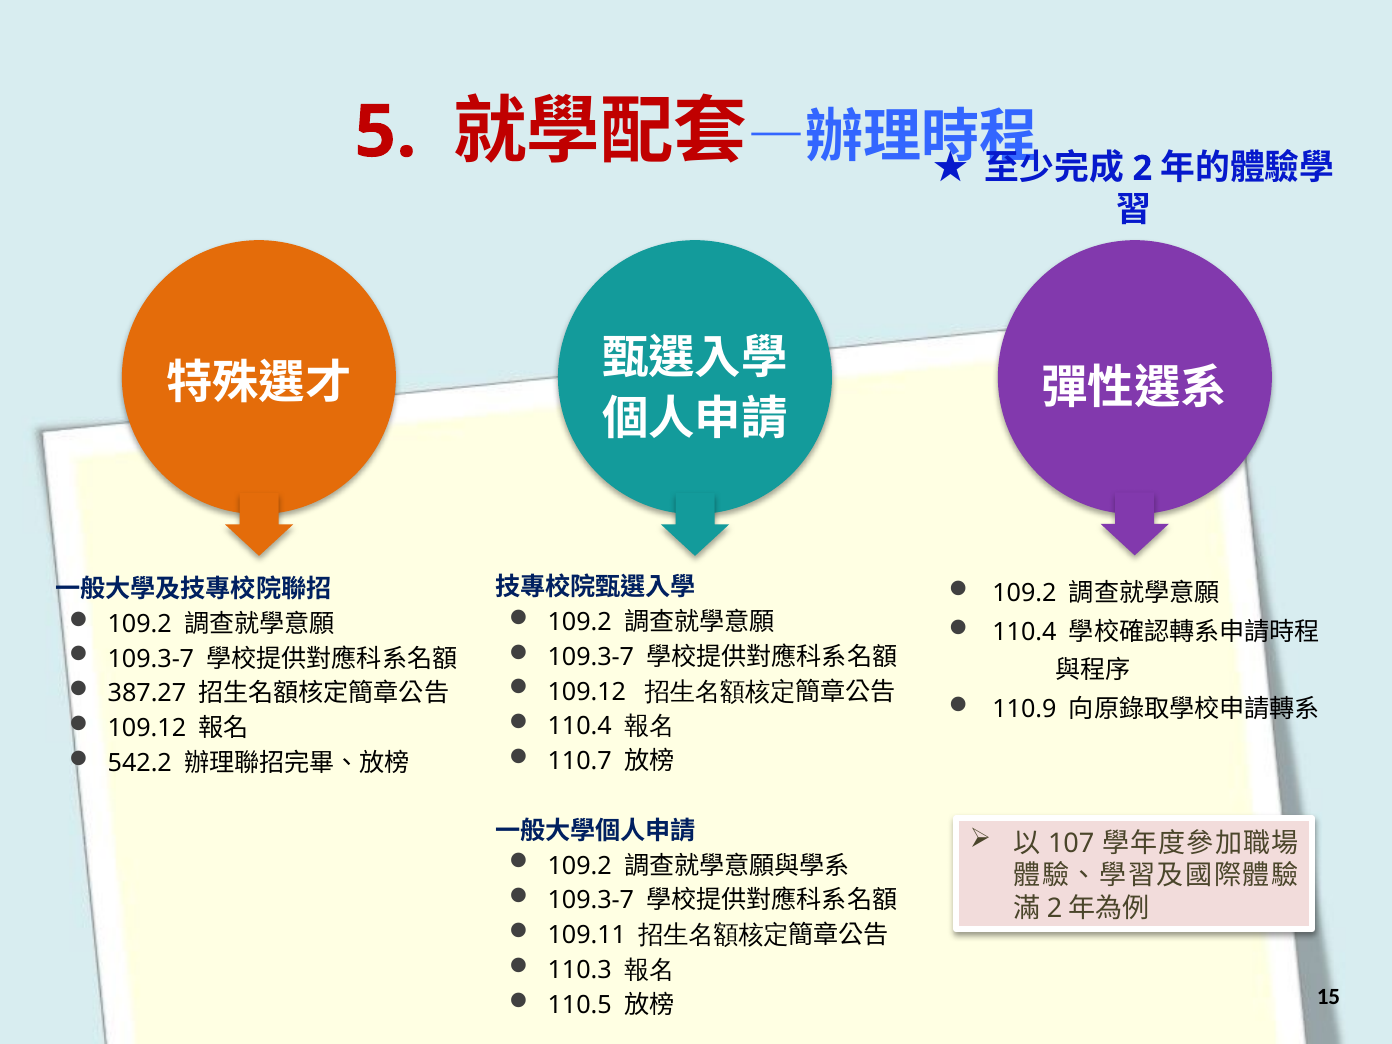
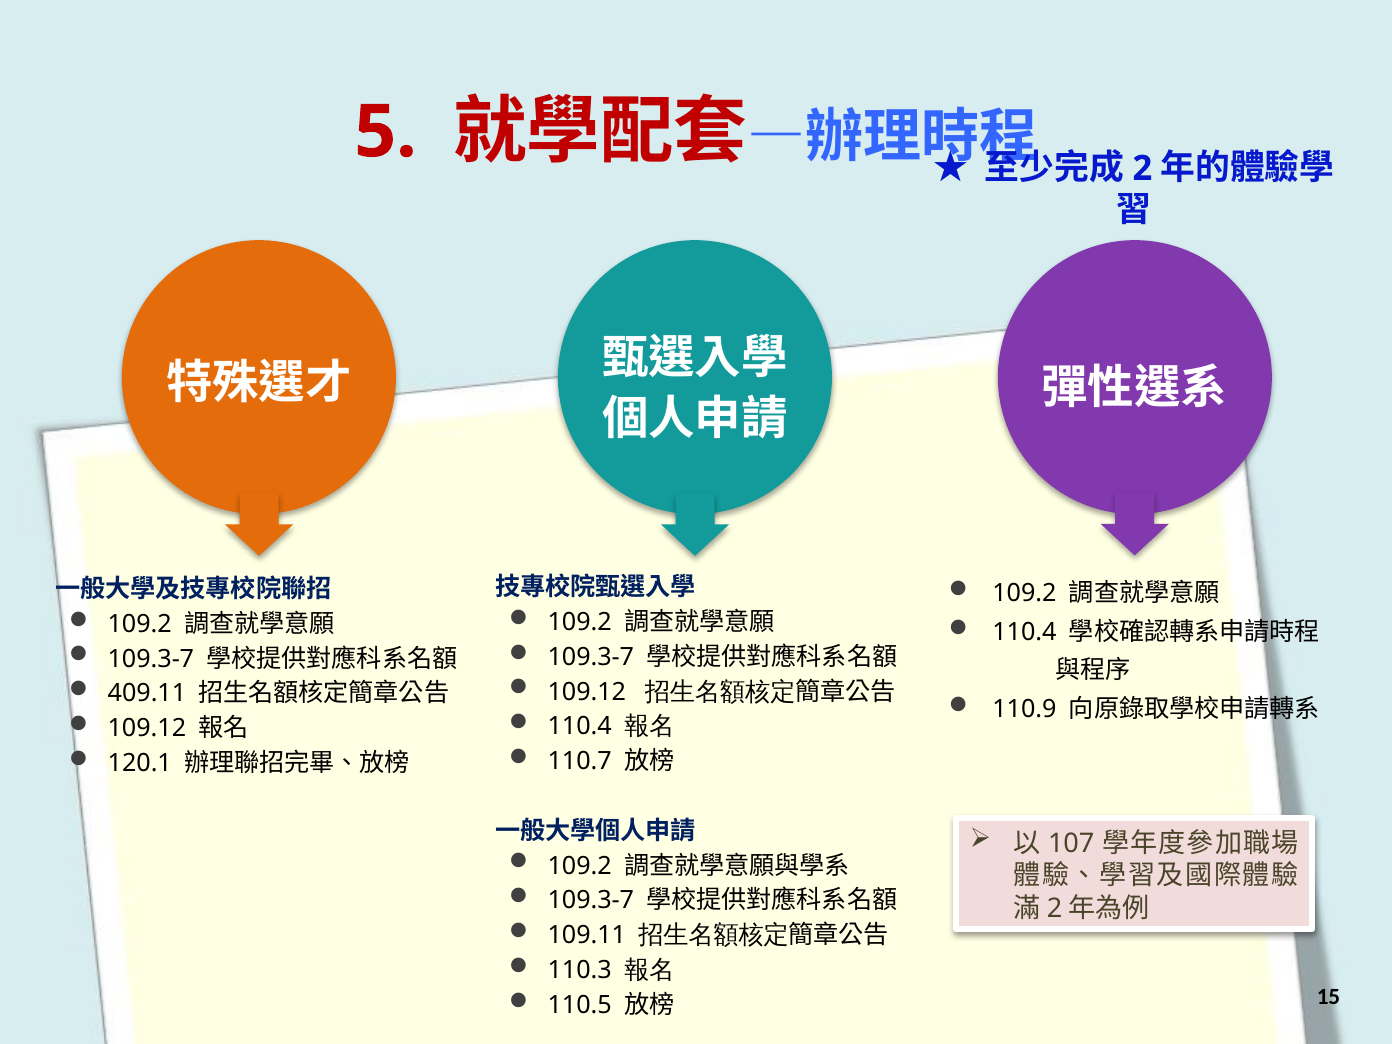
387.27: 387.27 -> 409.11
542.2: 542.2 -> 120.1
